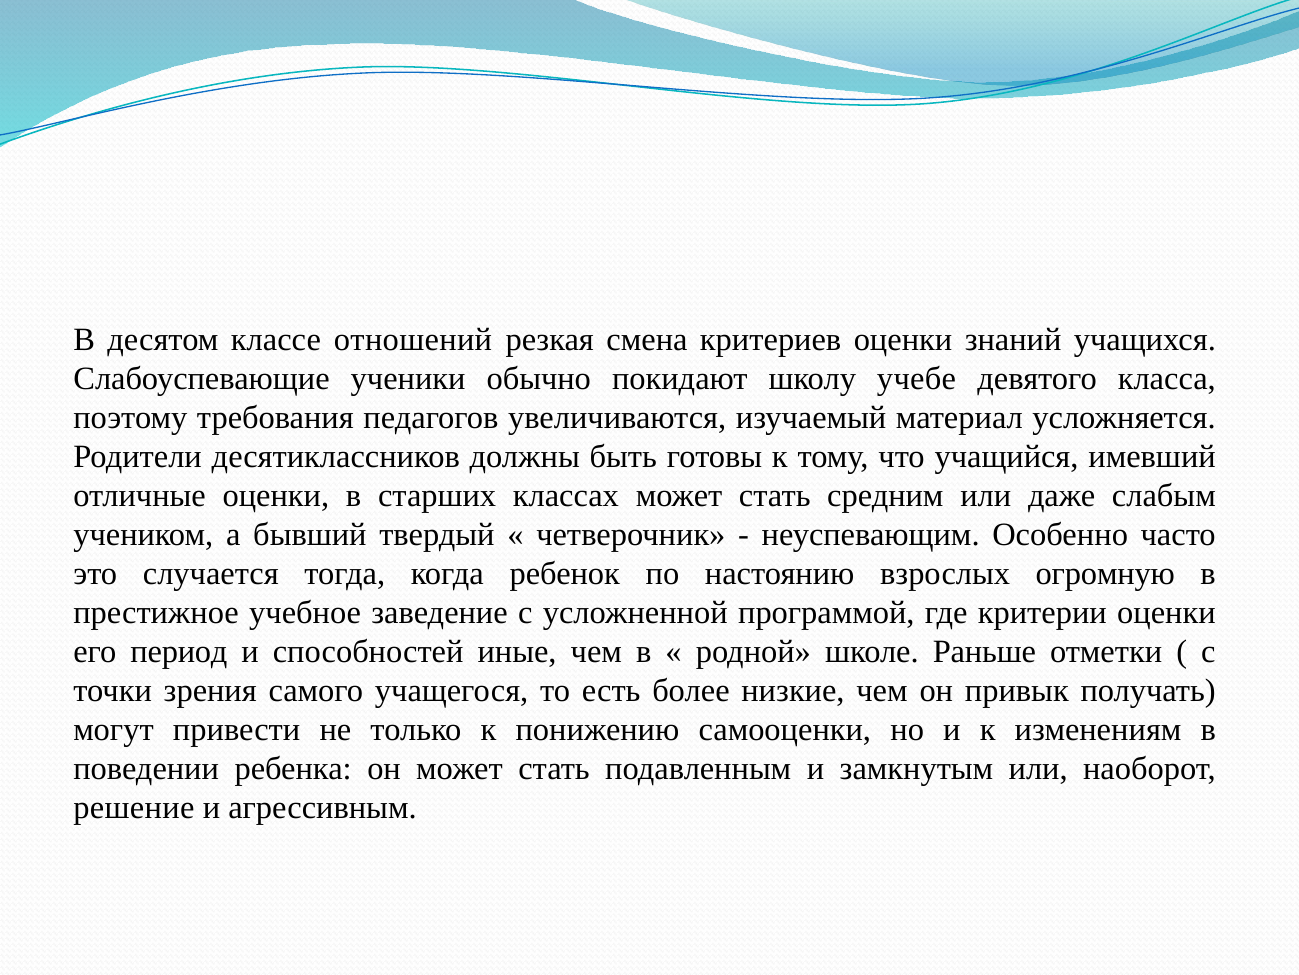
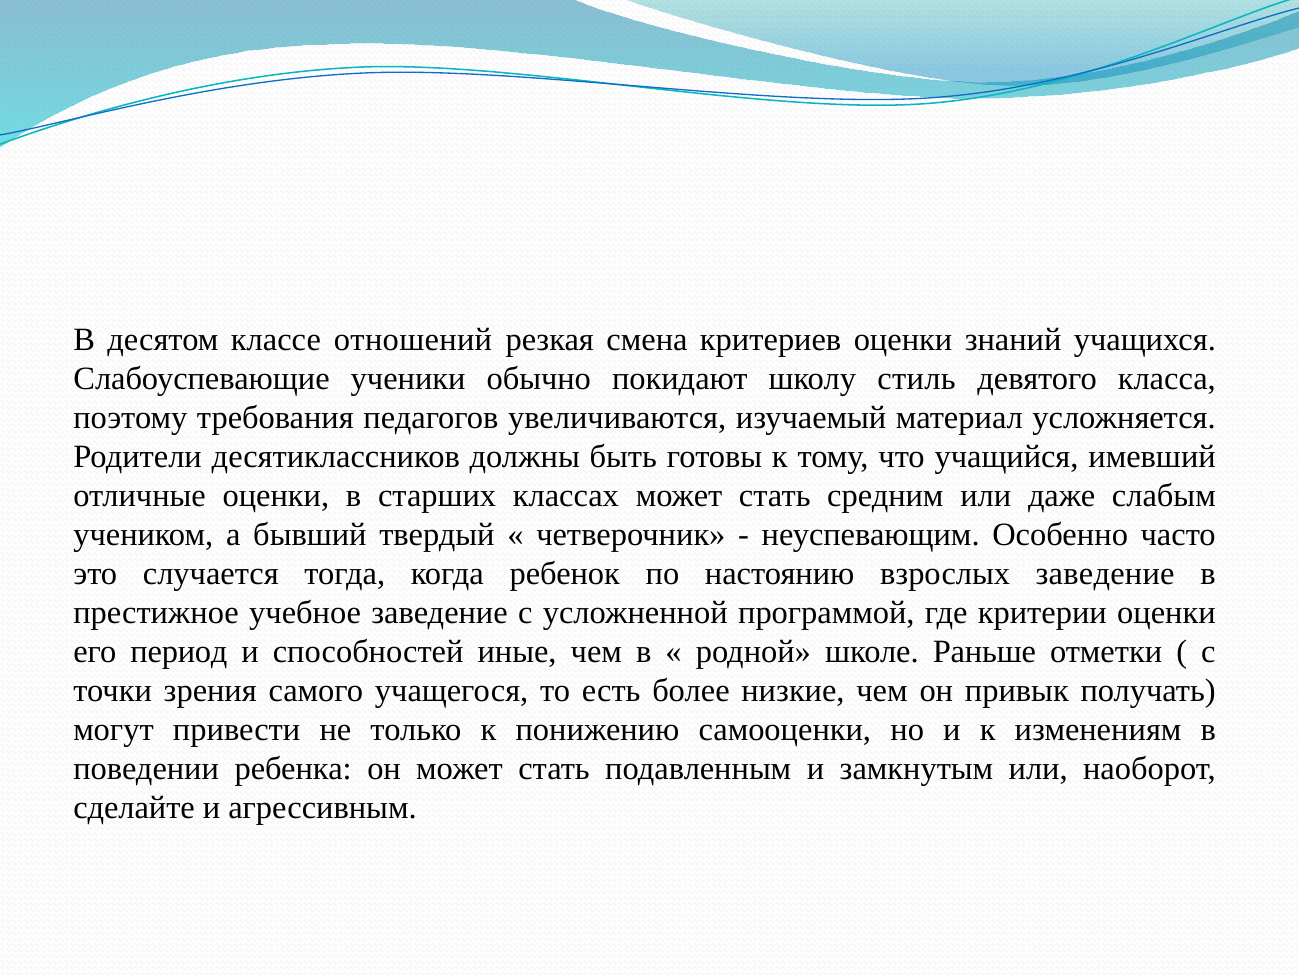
учебе: учебе -> стиль
взрослых огромную: огромную -> заведение
решение: решение -> сделайте
